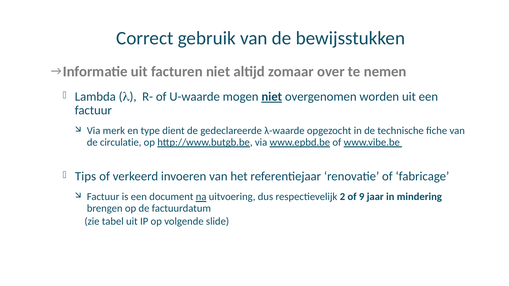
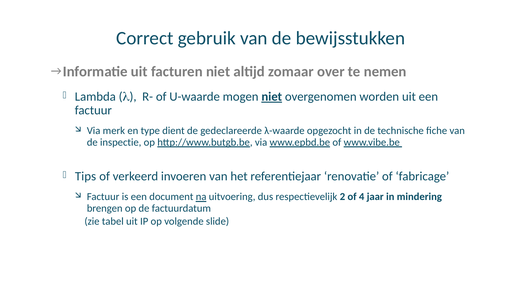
circulatie: circulatie -> inspectie
9: 9 -> 4
